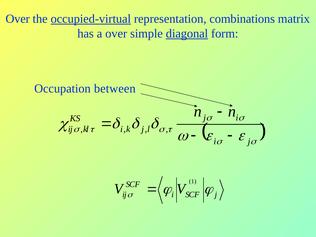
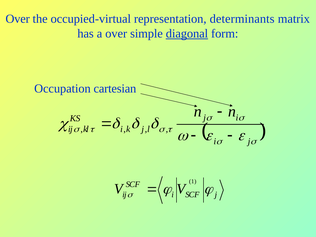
occupied-virtual underline: present -> none
combinations: combinations -> determinants
between: between -> cartesian
